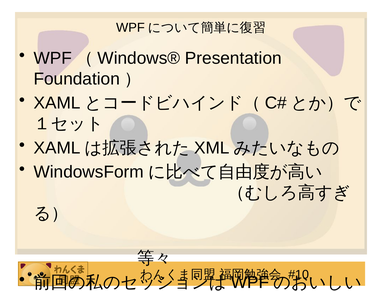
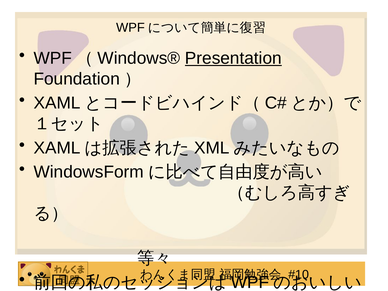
Presentation underline: none -> present
